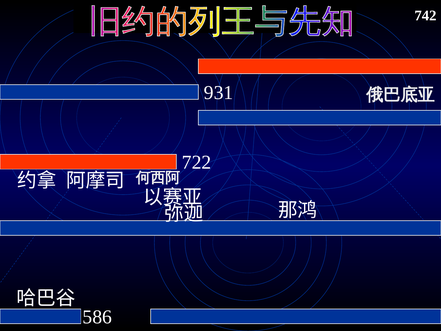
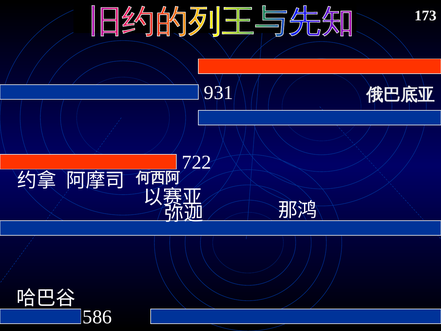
742: 742 -> 173
